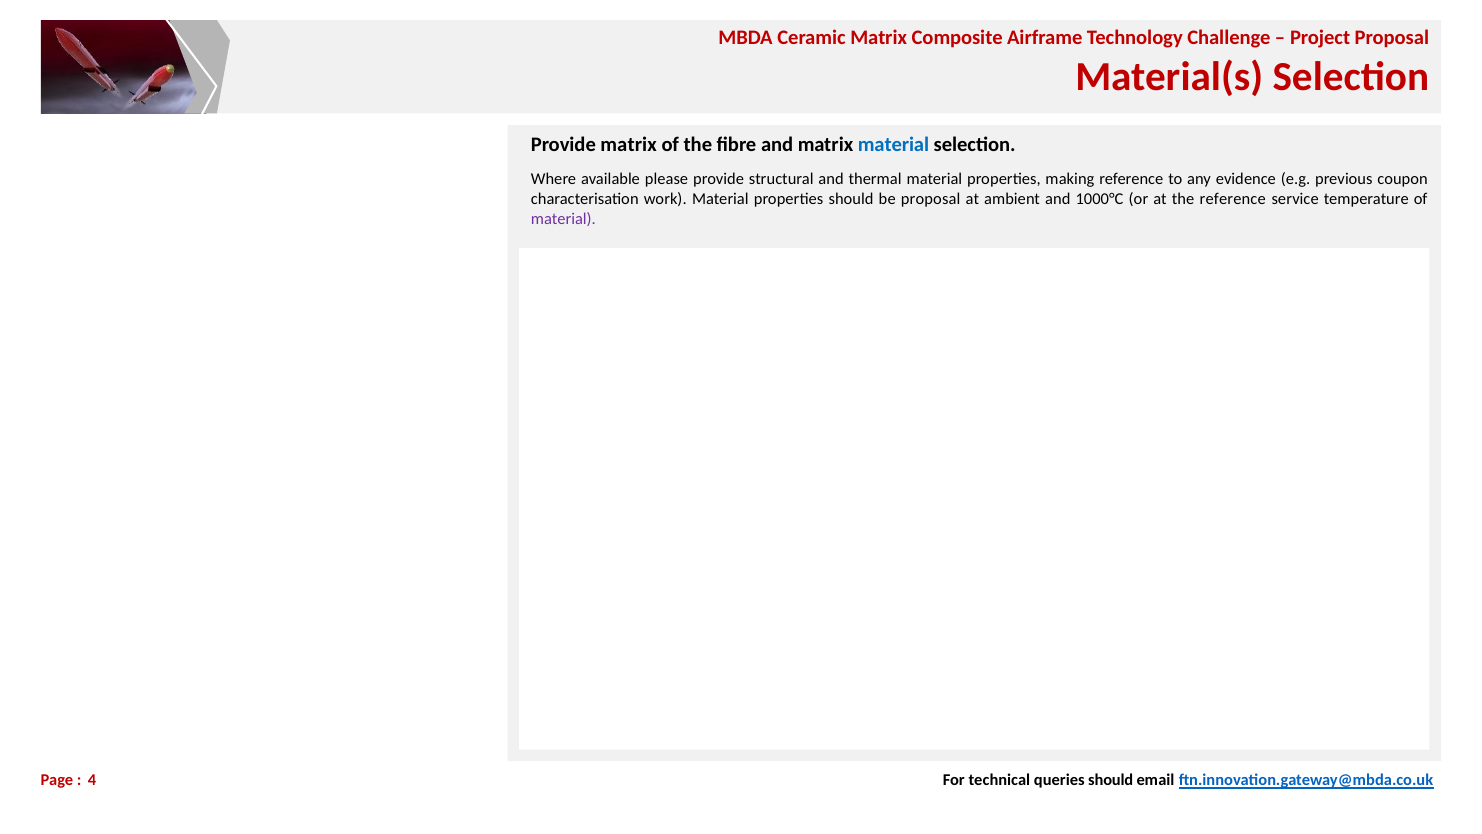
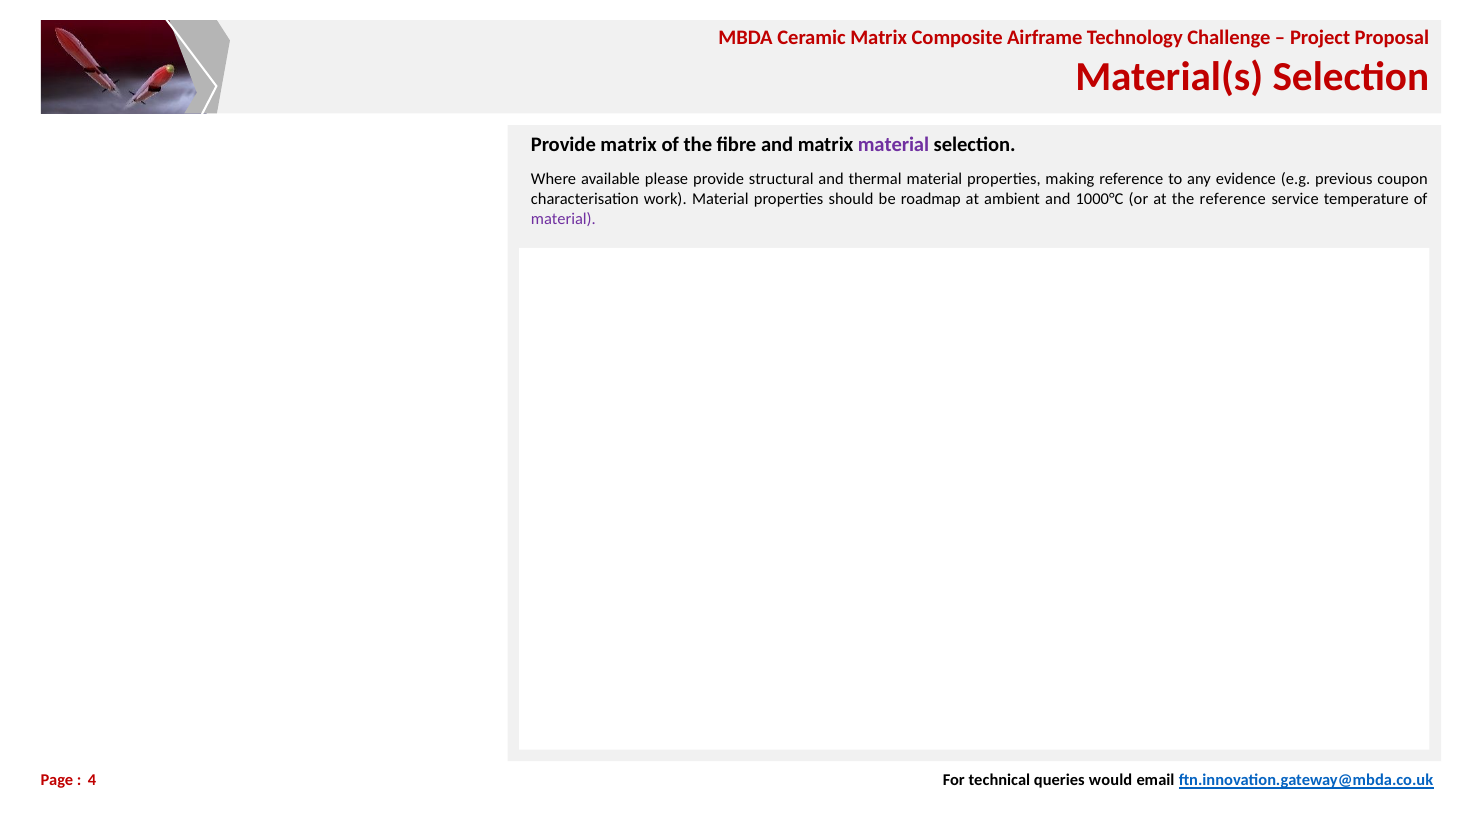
material at (893, 145) colour: blue -> purple
be proposal: proposal -> roadmap
should at (1111, 780): should -> would
